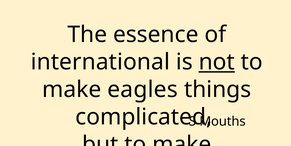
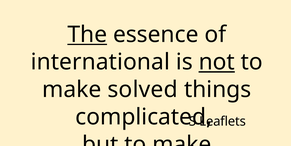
The underline: none -> present
eagles: eagles -> solved
Mouths: Mouths -> Leaflets
